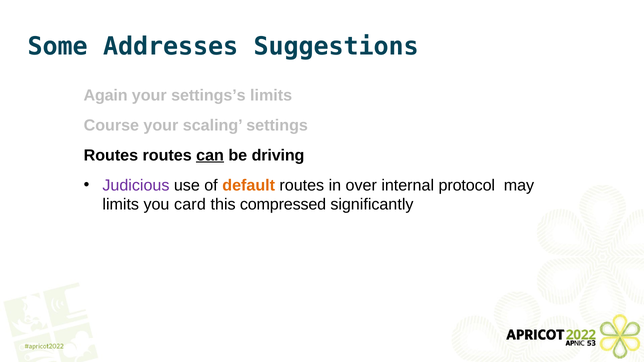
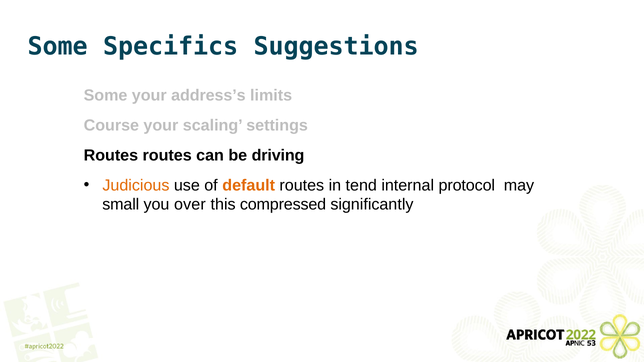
Addresses: Addresses -> Specifics
Again at (106, 95): Again -> Some
settings’s: settings’s -> address’s
can underline: present -> none
Judicious colour: purple -> orange
over: over -> tend
limits at (121, 205): limits -> small
card: card -> over
